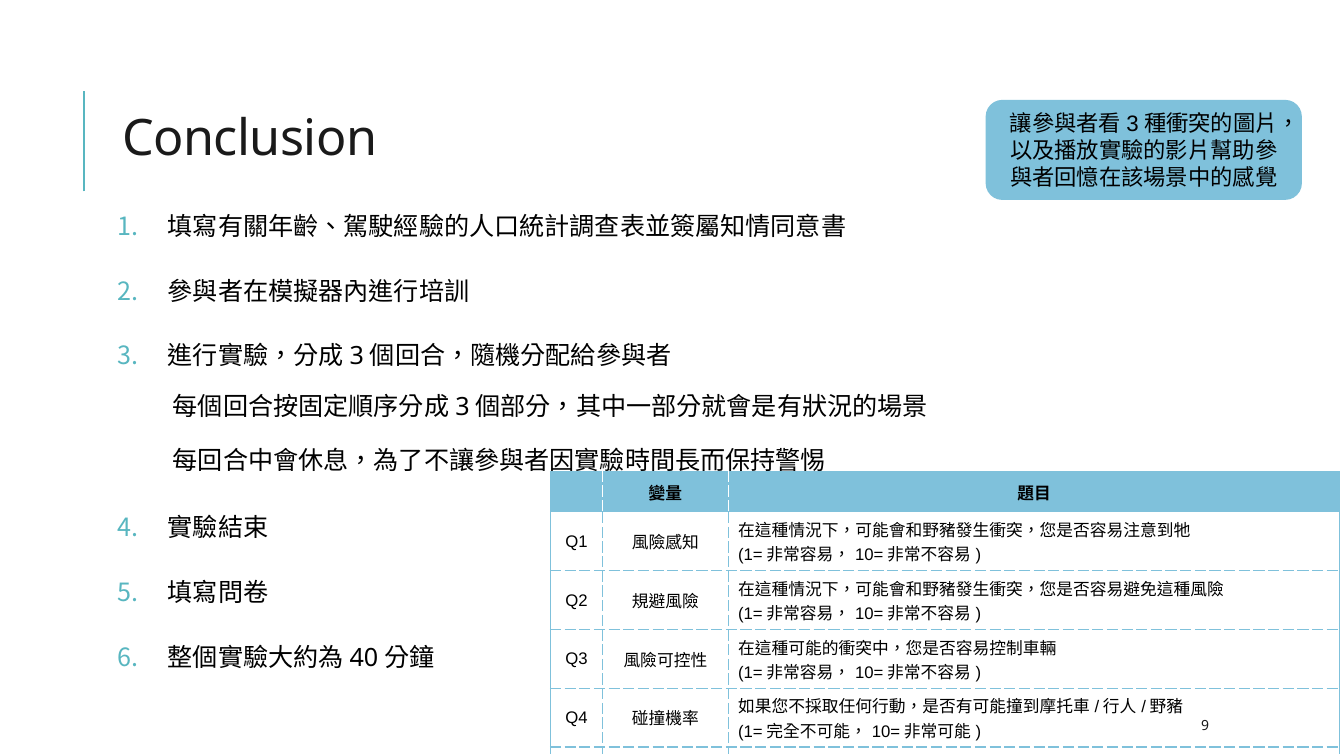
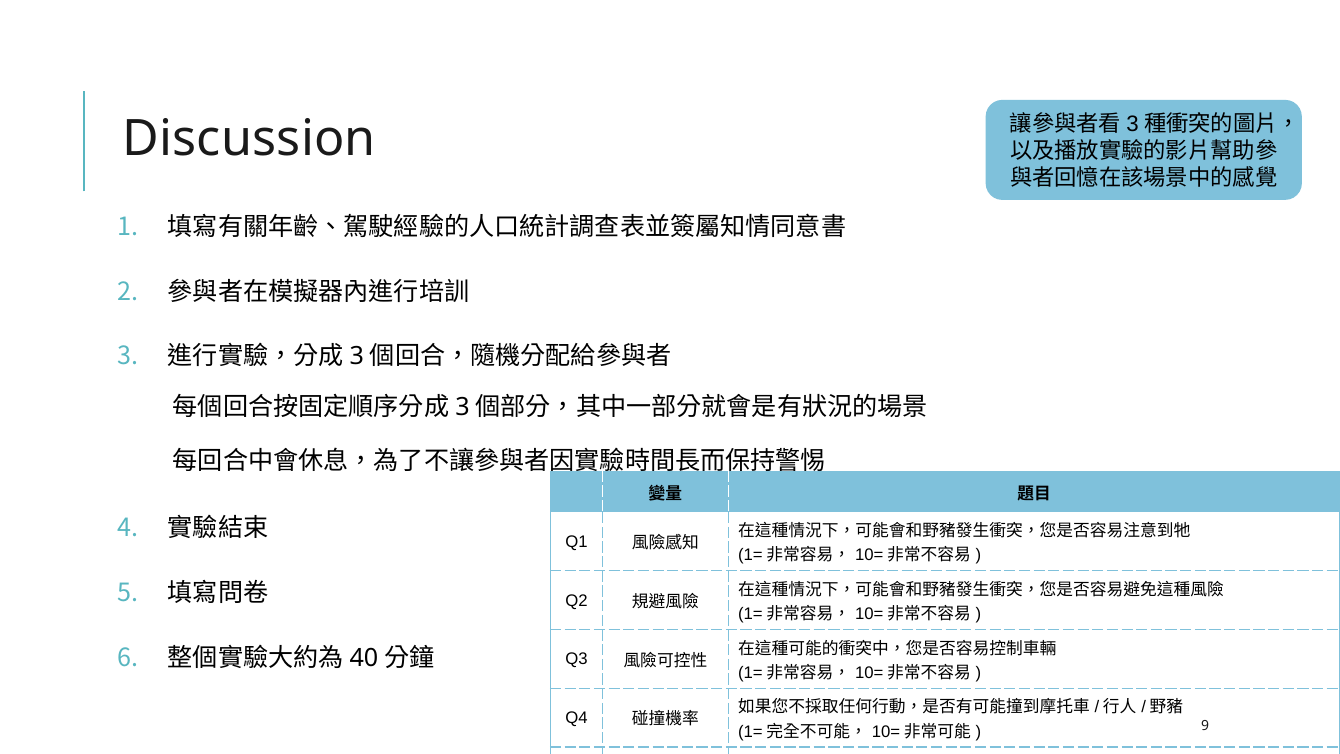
Conclusion: Conclusion -> Discussion
